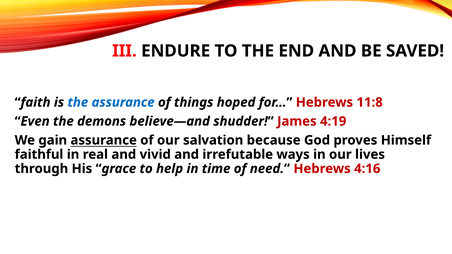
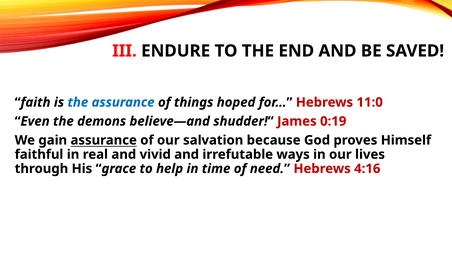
11:8: 11:8 -> 11:0
4:19: 4:19 -> 0:19
